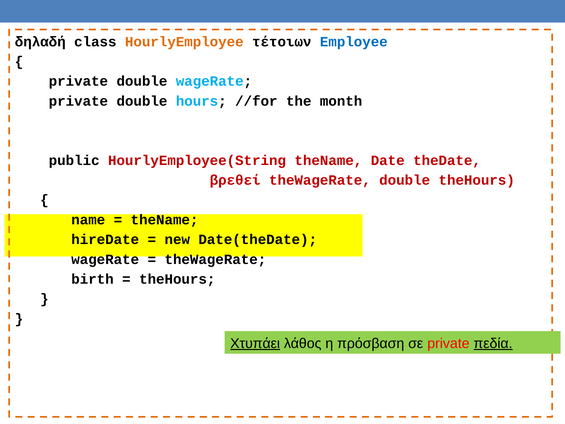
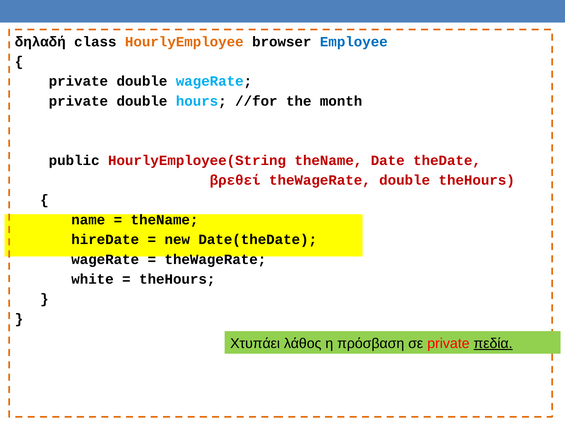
τέτοιων: τέτοιων -> browser
birth: birth -> white
Χτυπάει underline: present -> none
